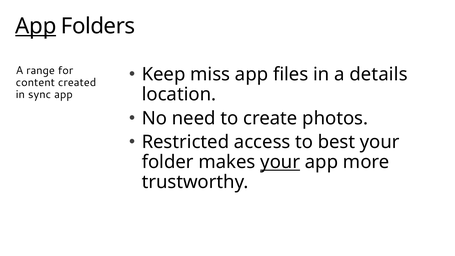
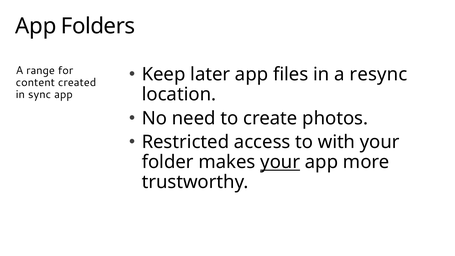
App at (36, 26) underline: present -> none
miss: miss -> later
details: details -> resync
best: best -> with
